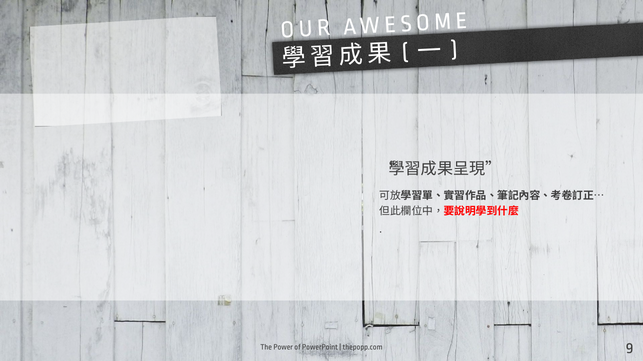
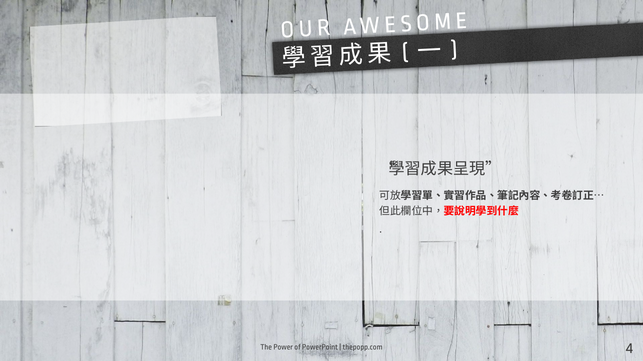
9: 9 -> 4
